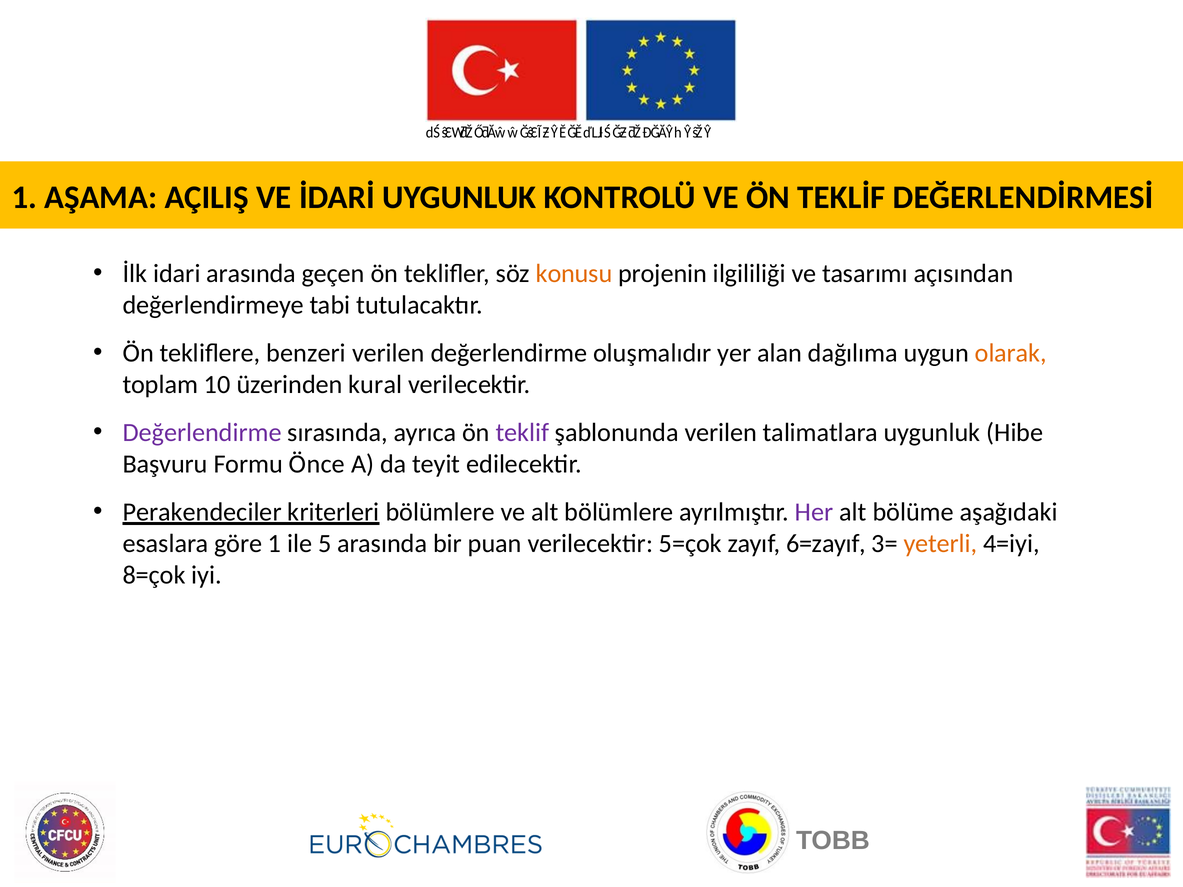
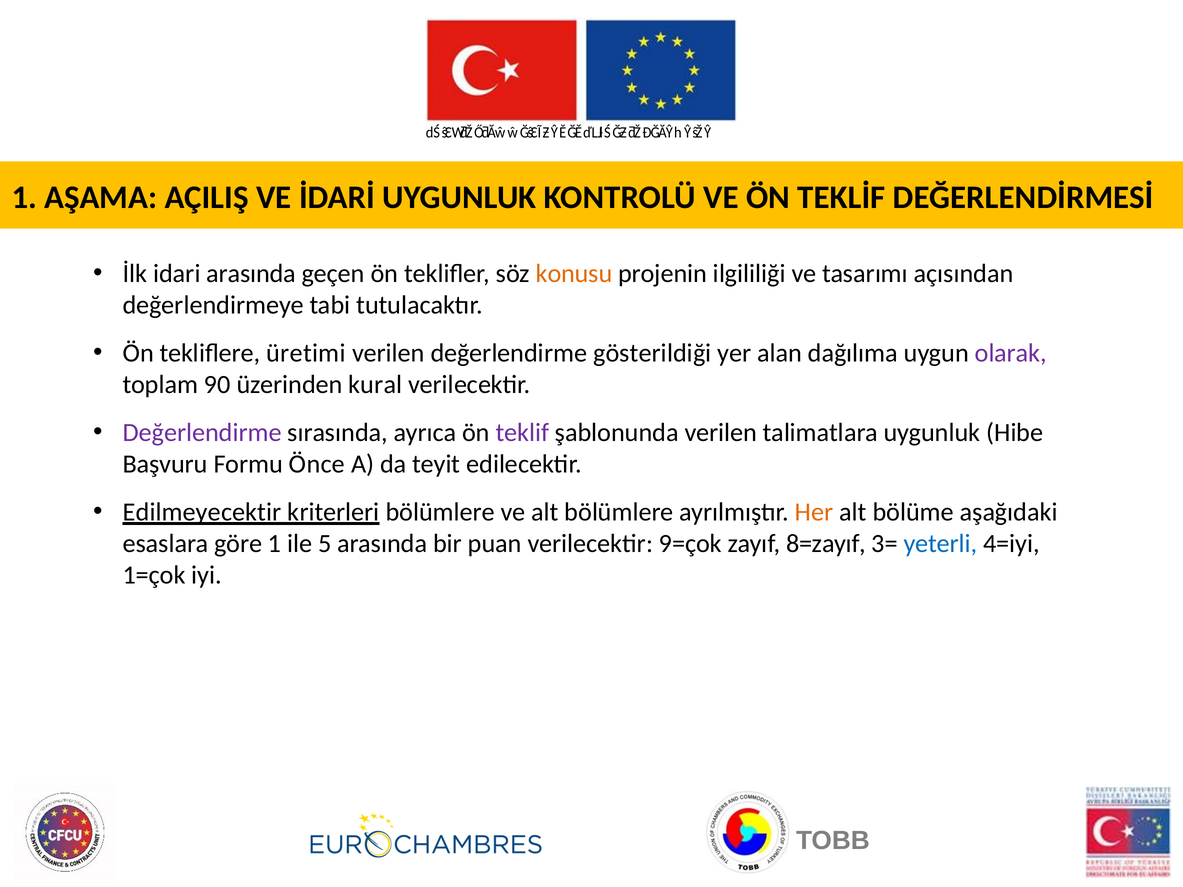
benzeri: benzeri -> üretimi
oluşmalıdır: oluşmalıdır -> gösterildiği
olarak colour: orange -> purple
10: 10 -> 90
Perakendeciler: Perakendeciler -> Edilmeyecektir
Her colour: purple -> orange
5=çok: 5=çok -> 9=çok
6=zayıf: 6=zayıf -> 8=zayıf
yeterli colour: orange -> blue
8=çok: 8=çok -> 1=çok
